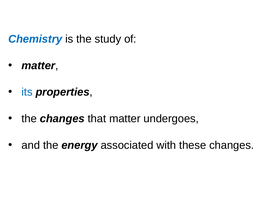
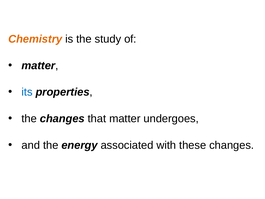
Chemistry colour: blue -> orange
